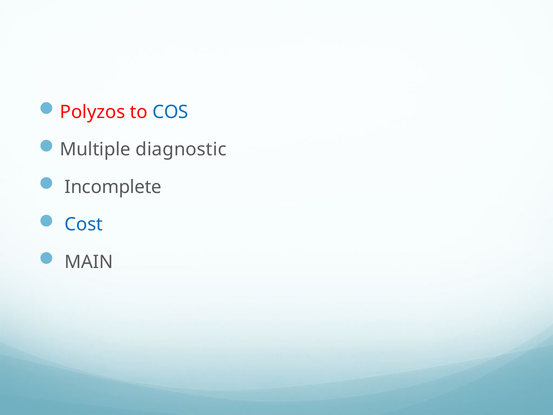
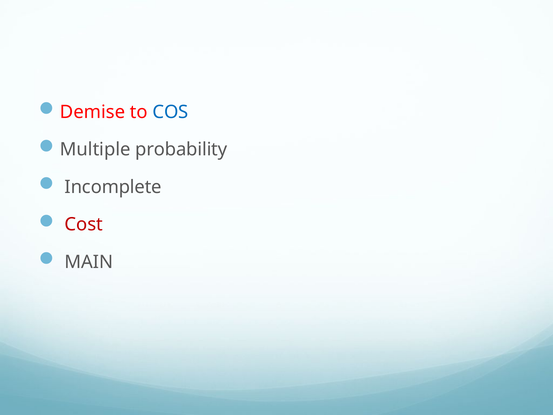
Polyzos: Polyzos -> Demise
diagnostic: diagnostic -> probability
Cost colour: blue -> red
